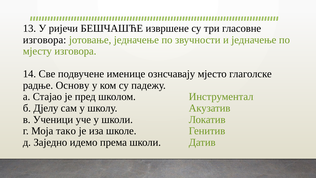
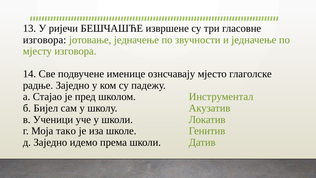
радње Основу: Основу -> Заједно
Дјелу: Дјелу -> Бијел
